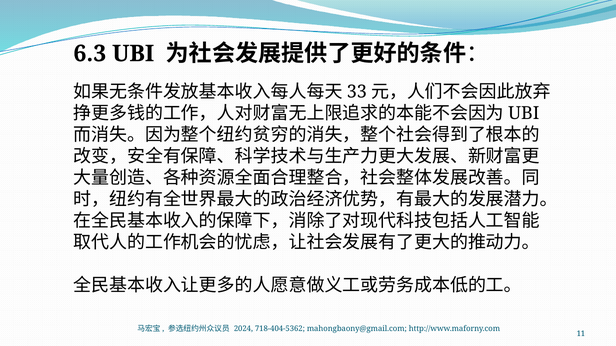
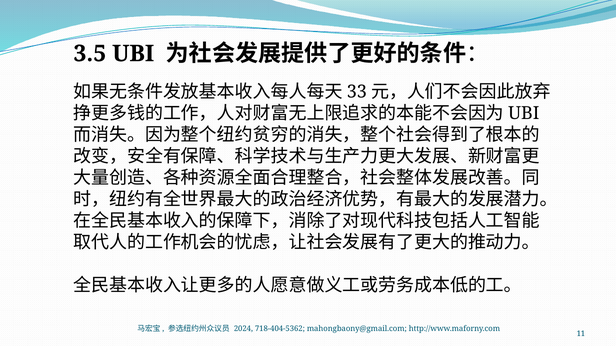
6.3: 6.3 -> 3.5
